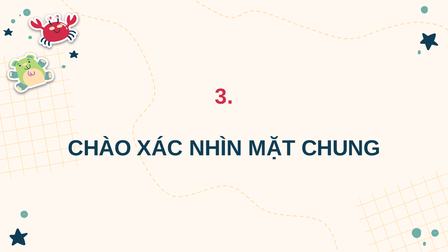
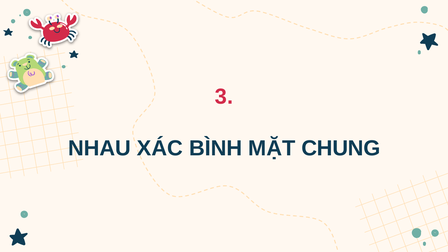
CHÀO: CHÀO -> NHAU
NHÌN: NHÌN -> BÌNH
